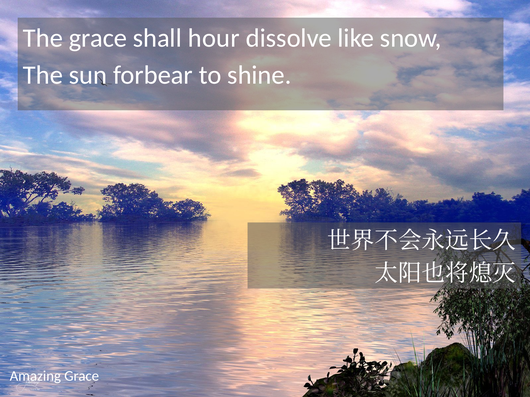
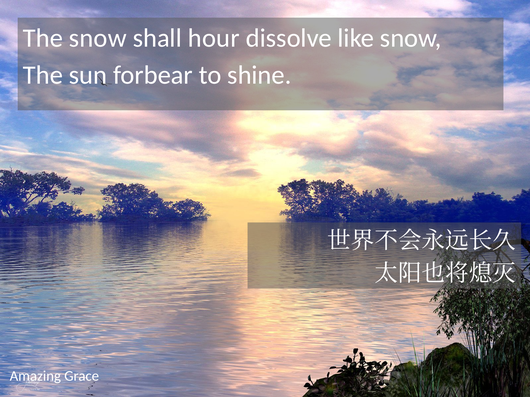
The grace: grace -> snow
